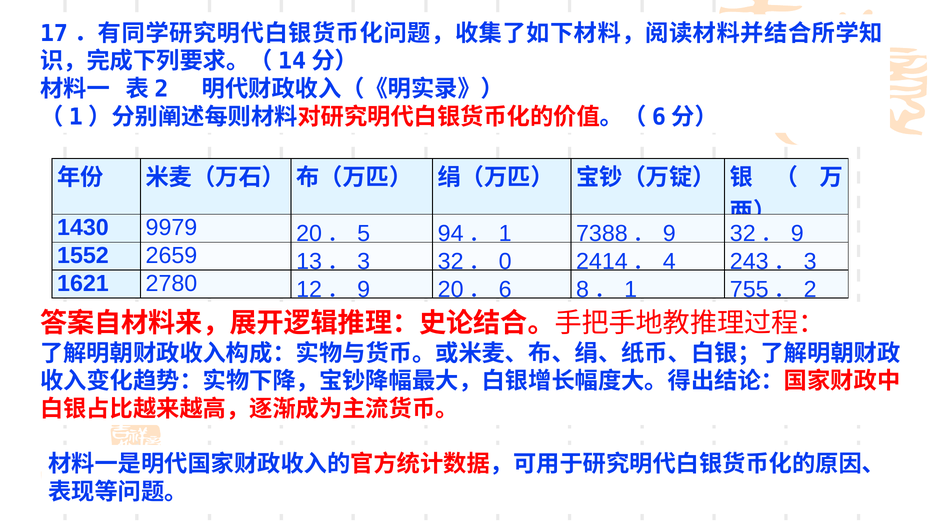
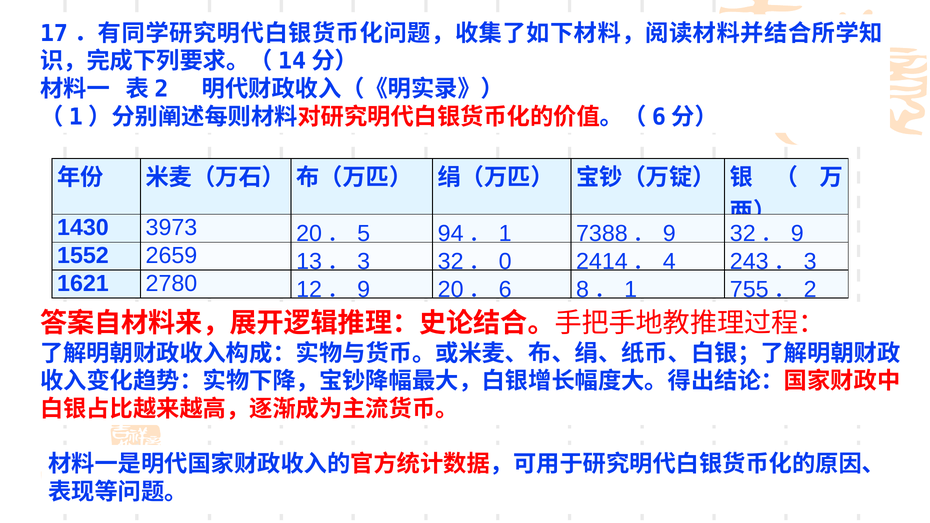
9979: 9979 -> 3973
